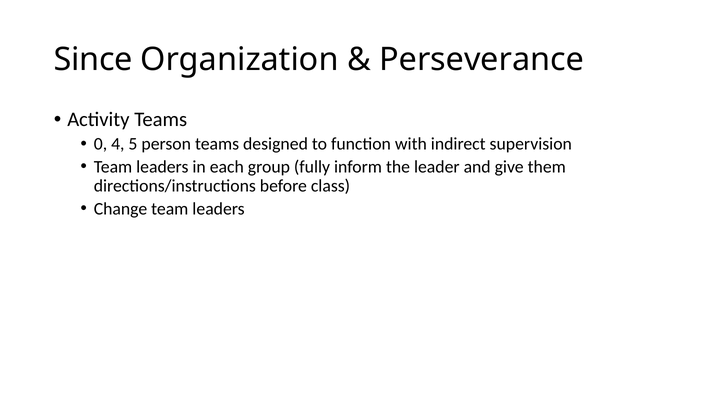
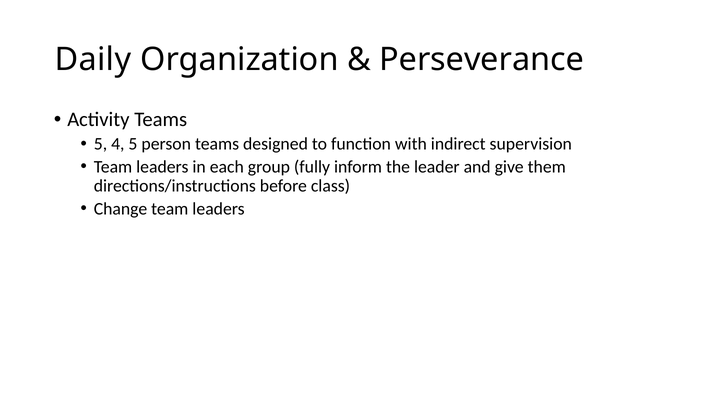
Since: Since -> Daily
0 at (100, 144): 0 -> 5
